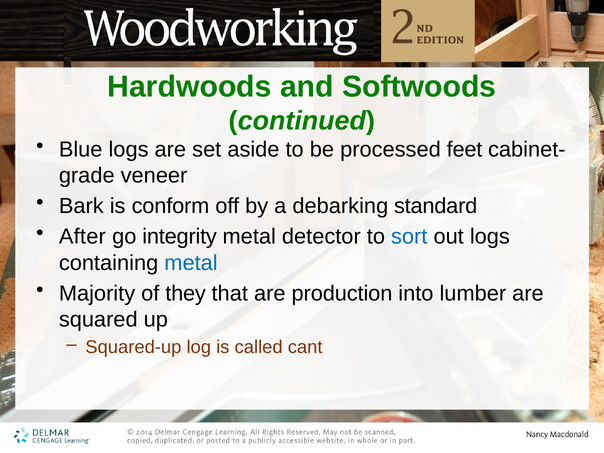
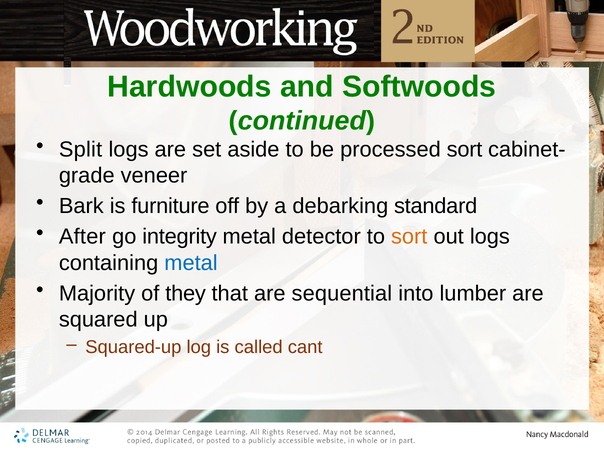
Blue: Blue -> Split
processed feet: feet -> sort
conform: conform -> furniture
sort at (409, 237) colour: blue -> orange
production: production -> sequential
